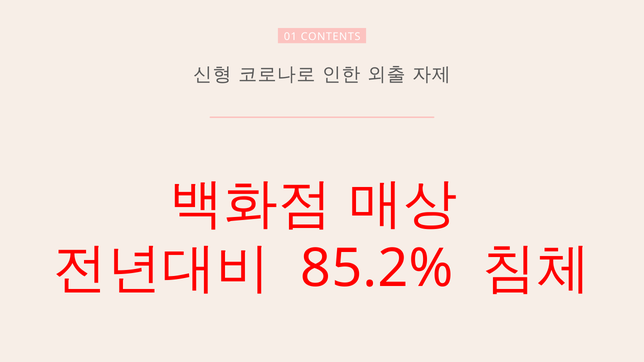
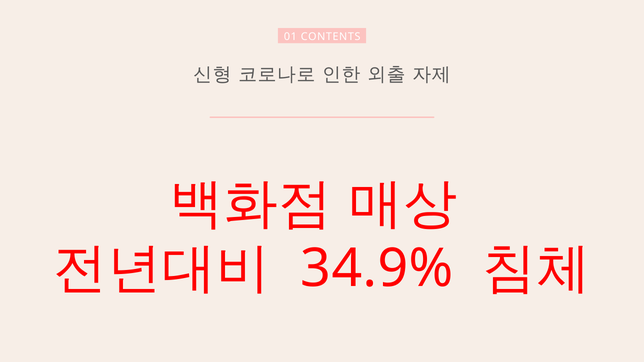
85.2%: 85.2% -> 34.9%
